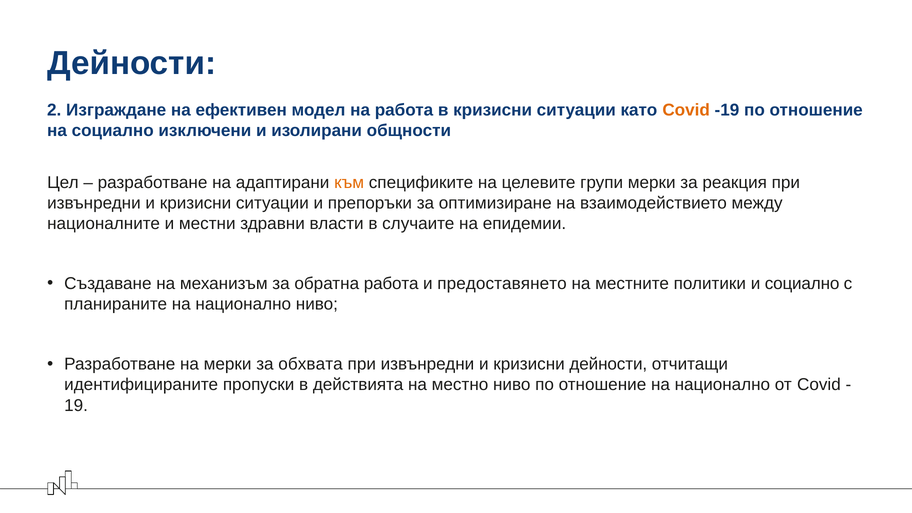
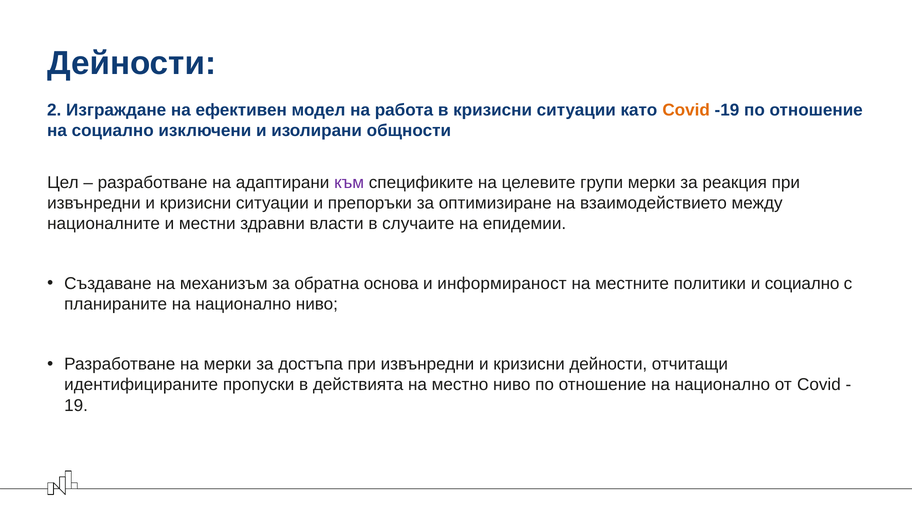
към colour: orange -> purple
обратна работа: работа -> основа
предоставянето: предоставянето -> информираност
обхвата: обхвата -> достъпа
